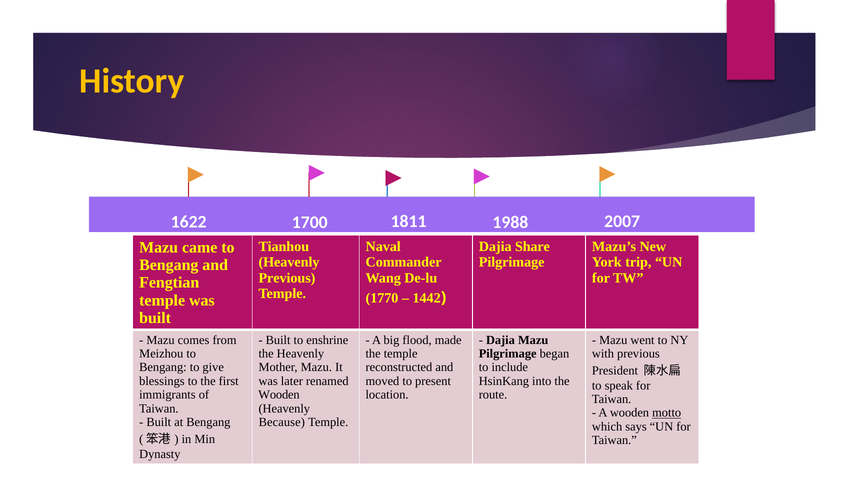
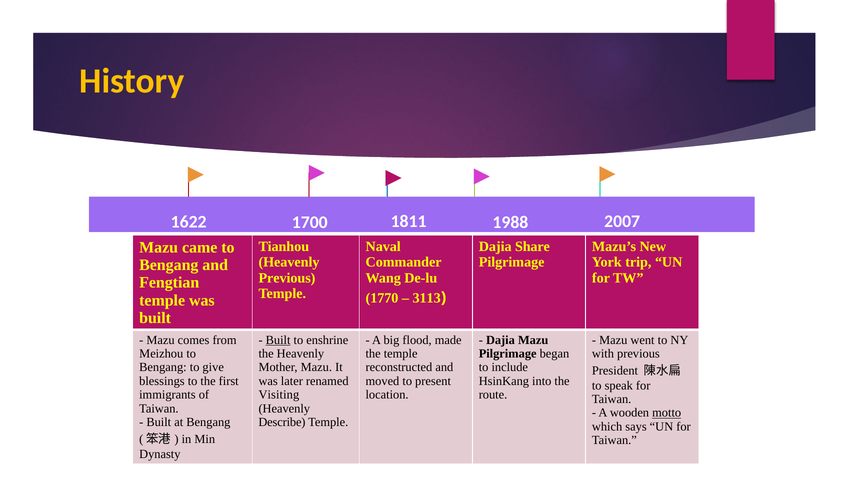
1442: 1442 -> 3113
Built at (278, 340) underline: none -> present
Wooden at (279, 394): Wooden -> Visiting
Because: Because -> Describe
